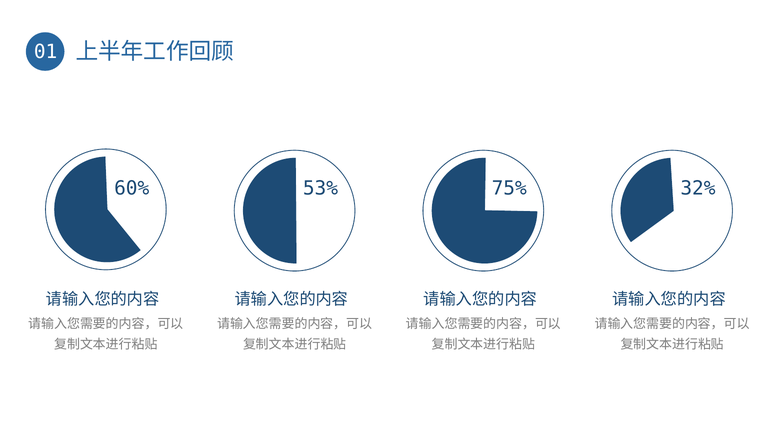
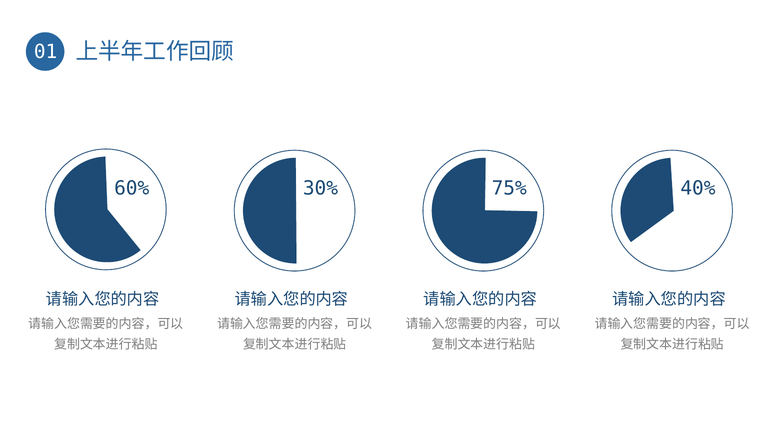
53%: 53% -> 30%
32%: 32% -> 40%
